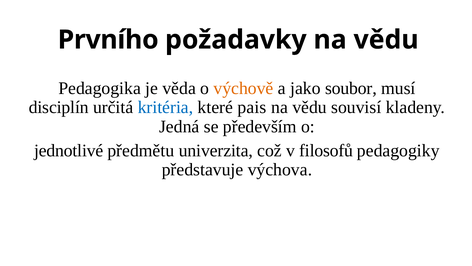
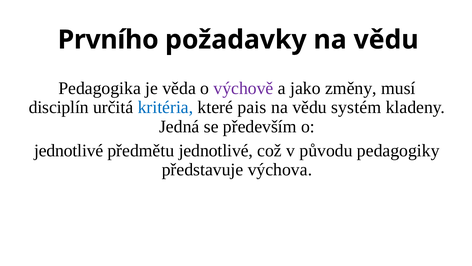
výchově colour: orange -> purple
soubor: soubor -> změny
souvisí: souvisí -> systém
předmětu univerzita: univerzita -> jednotlivé
filosofů: filosofů -> původu
